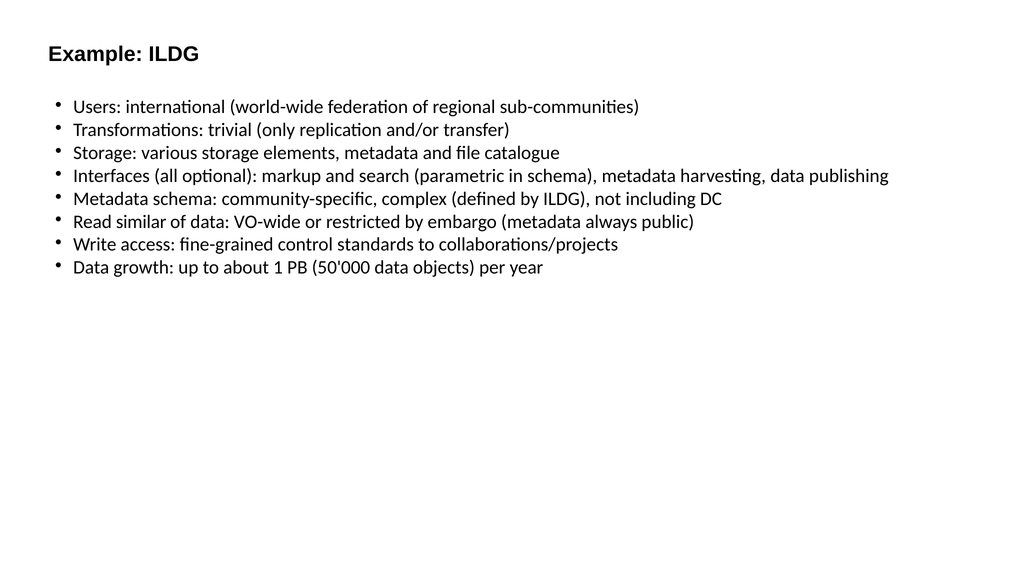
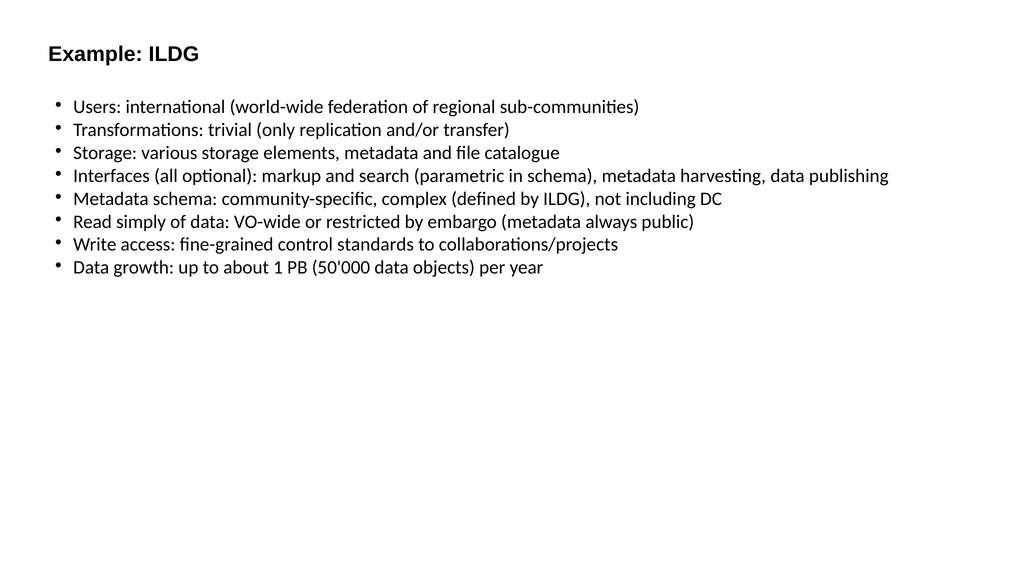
similar: similar -> simply
